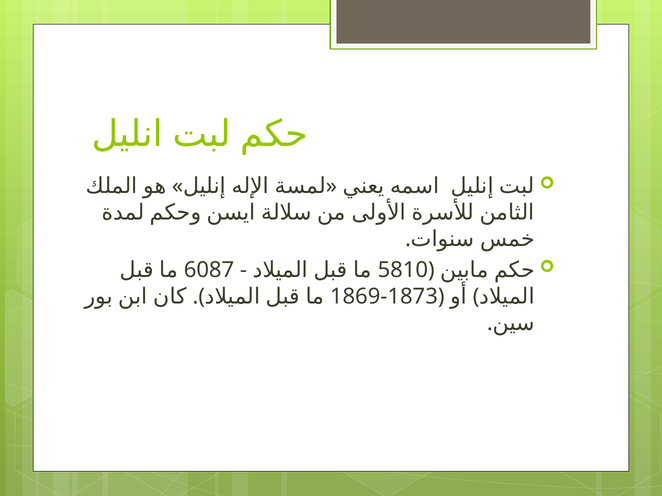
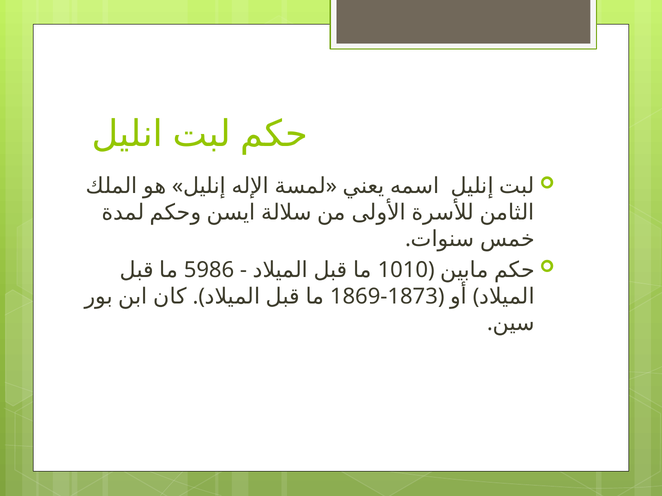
6087: 6087 -> 5986
5810: 5810 -> 1010
